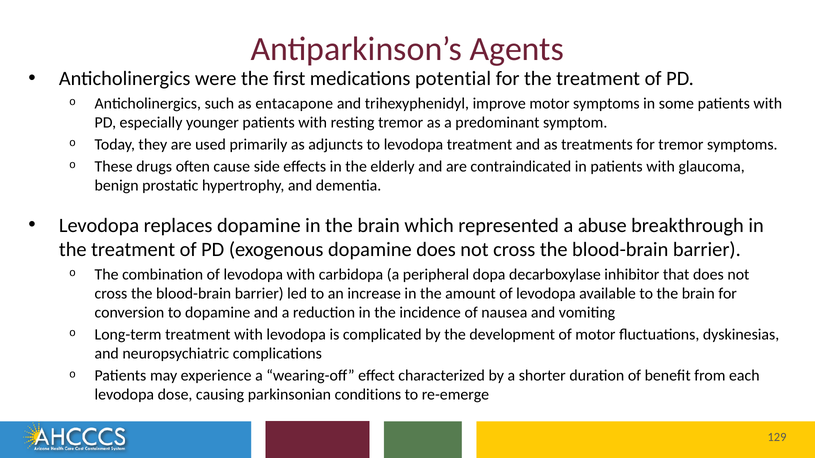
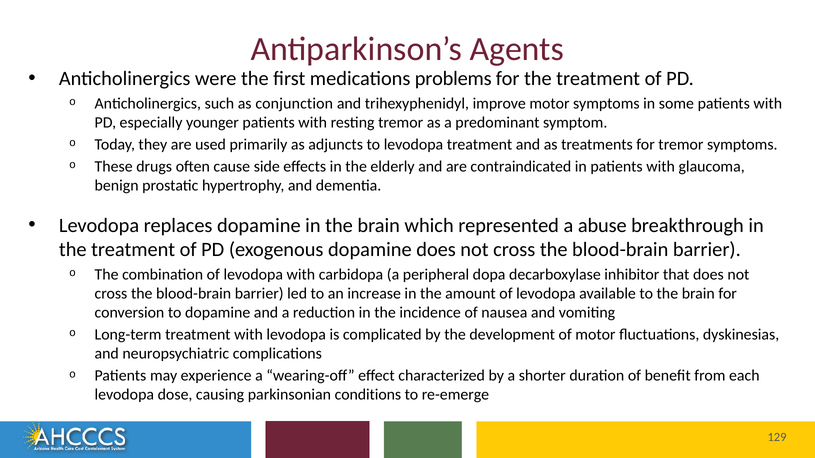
potential: potential -> problems
entacapone: entacapone -> conjunction
